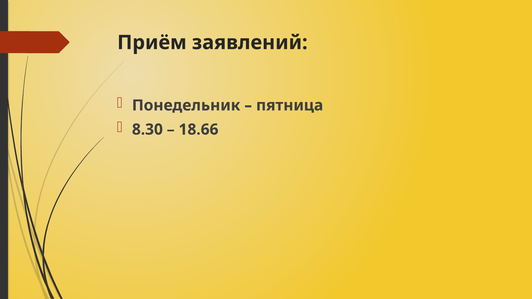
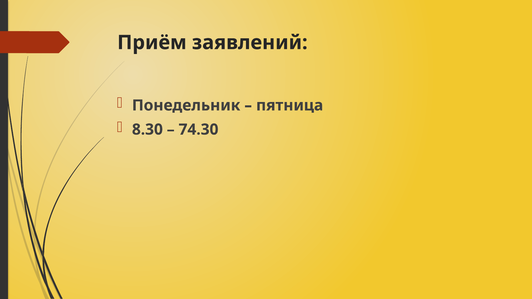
18.66: 18.66 -> 74.30
